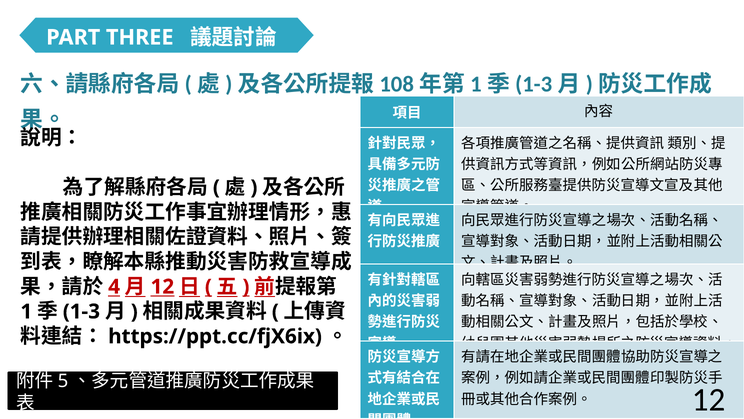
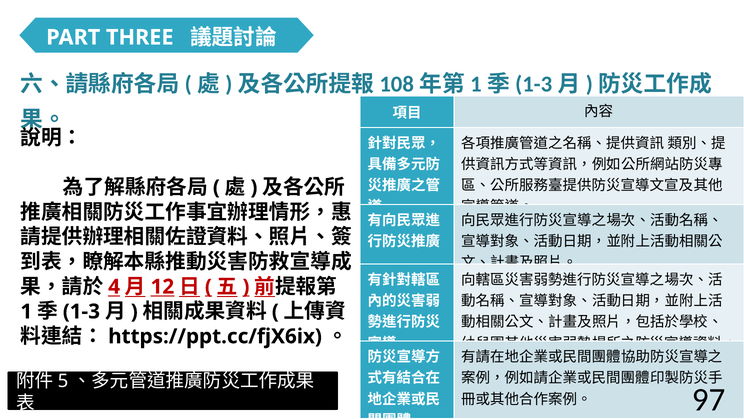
12 at (709, 399): 12 -> 97
